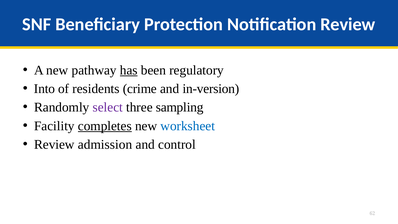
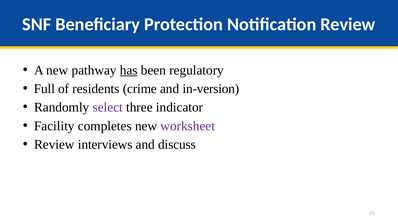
Into: Into -> Full
sampling: sampling -> indicator
completes underline: present -> none
worksheet colour: blue -> purple
admission: admission -> interviews
control: control -> discuss
